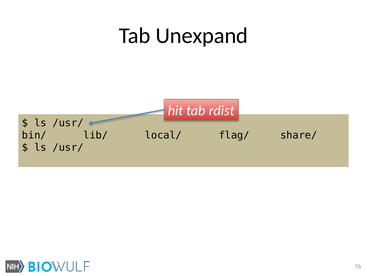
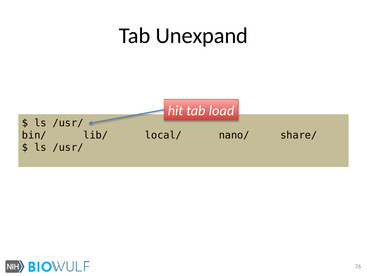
rdist: rdist -> load
flag/: flag/ -> nano/
